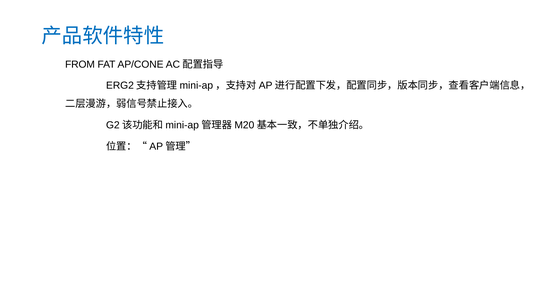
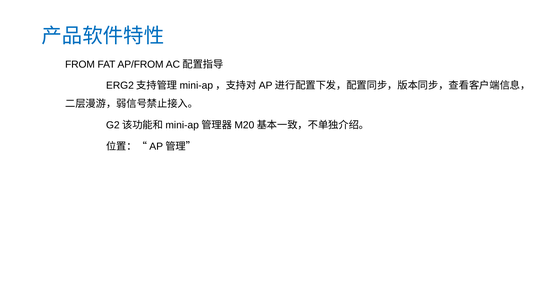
AP/CONE: AP/CONE -> AP/FROM
